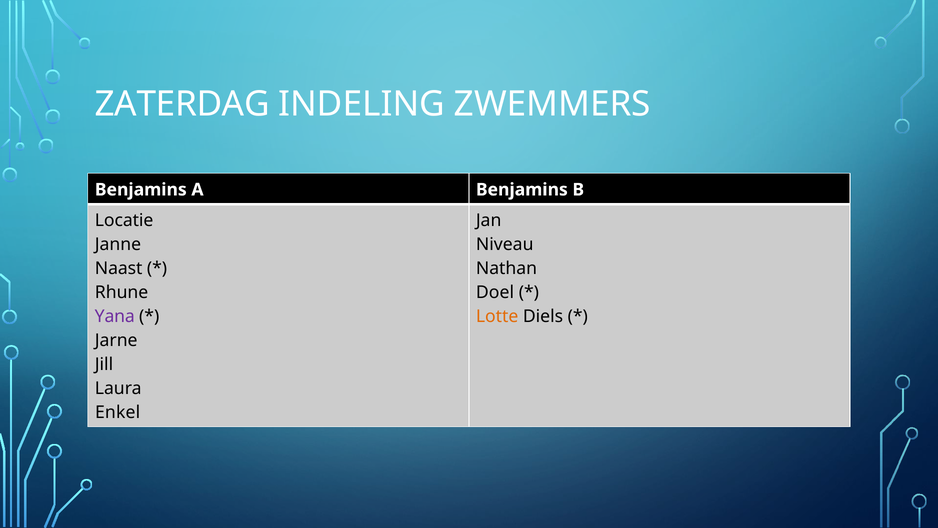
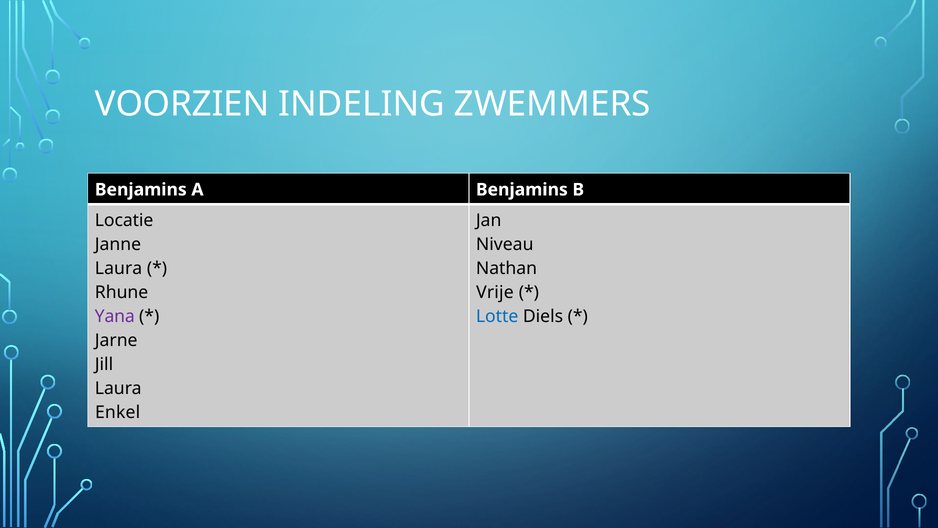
ZATERDAG: ZATERDAG -> VOORZIEN
Naast at (119, 268): Naast -> Laura
Doel: Doel -> Vrije
Lotte colour: orange -> blue
